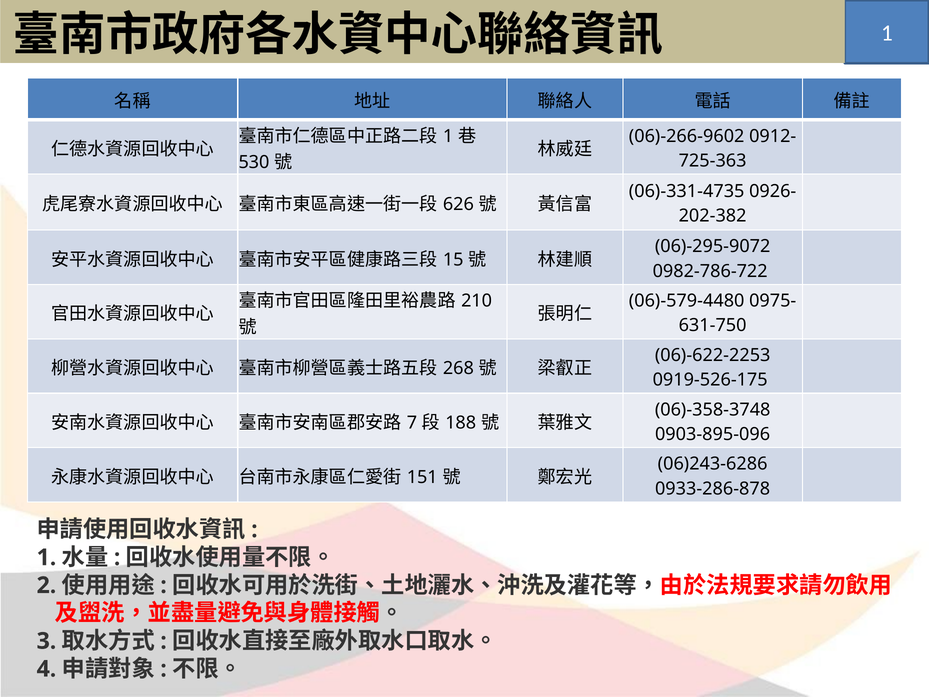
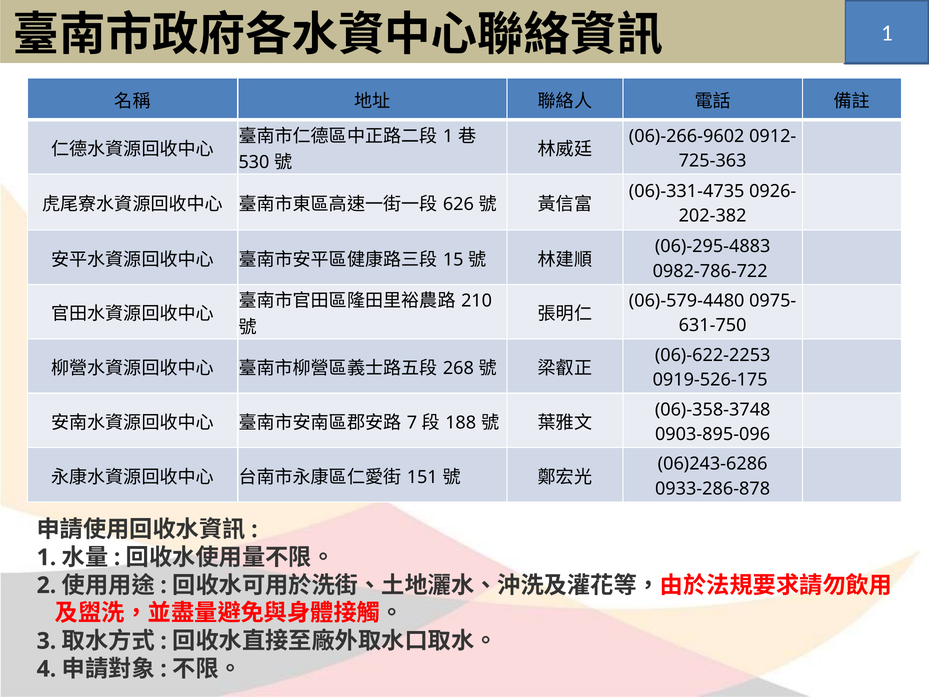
06)-295-9072: 06)-295-9072 -> 06)-295-4883
